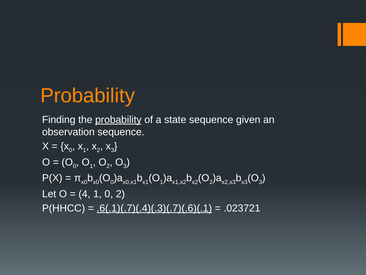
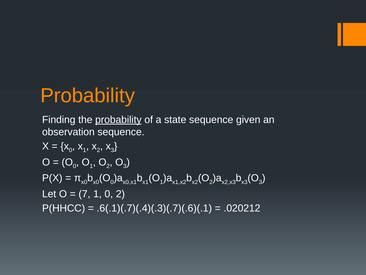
4: 4 -> 7
.6(.1)(.7)(.4)(.3)(.7)(.6)(.1 underline: present -> none
.023721: .023721 -> .020212
